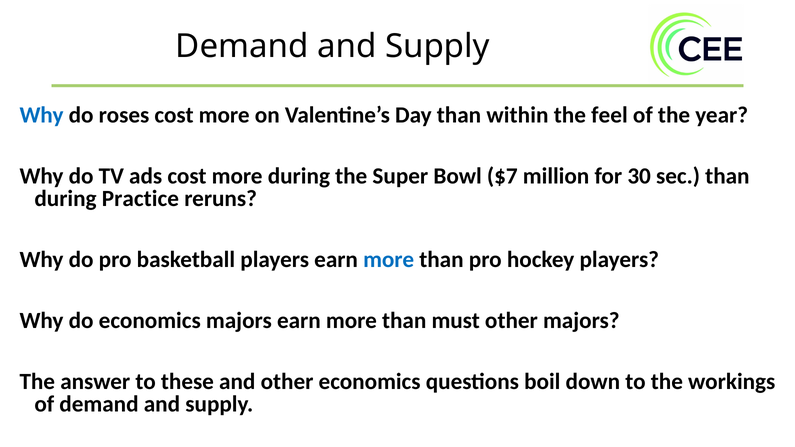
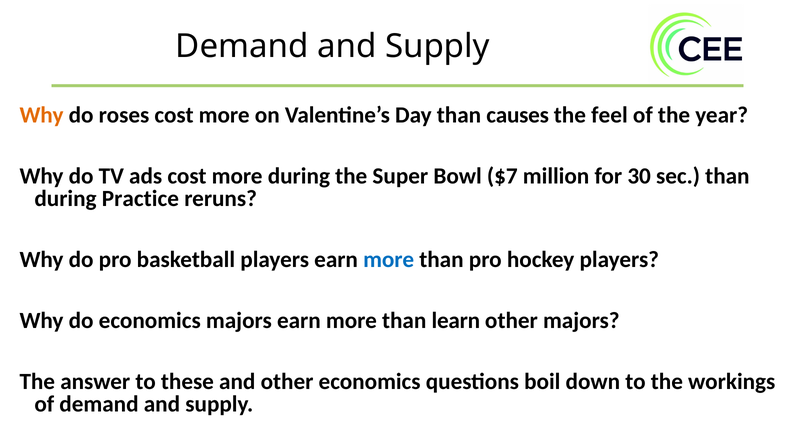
Why at (42, 115) colour: blue -> orange
within: within -> causes
must: must -> learn
